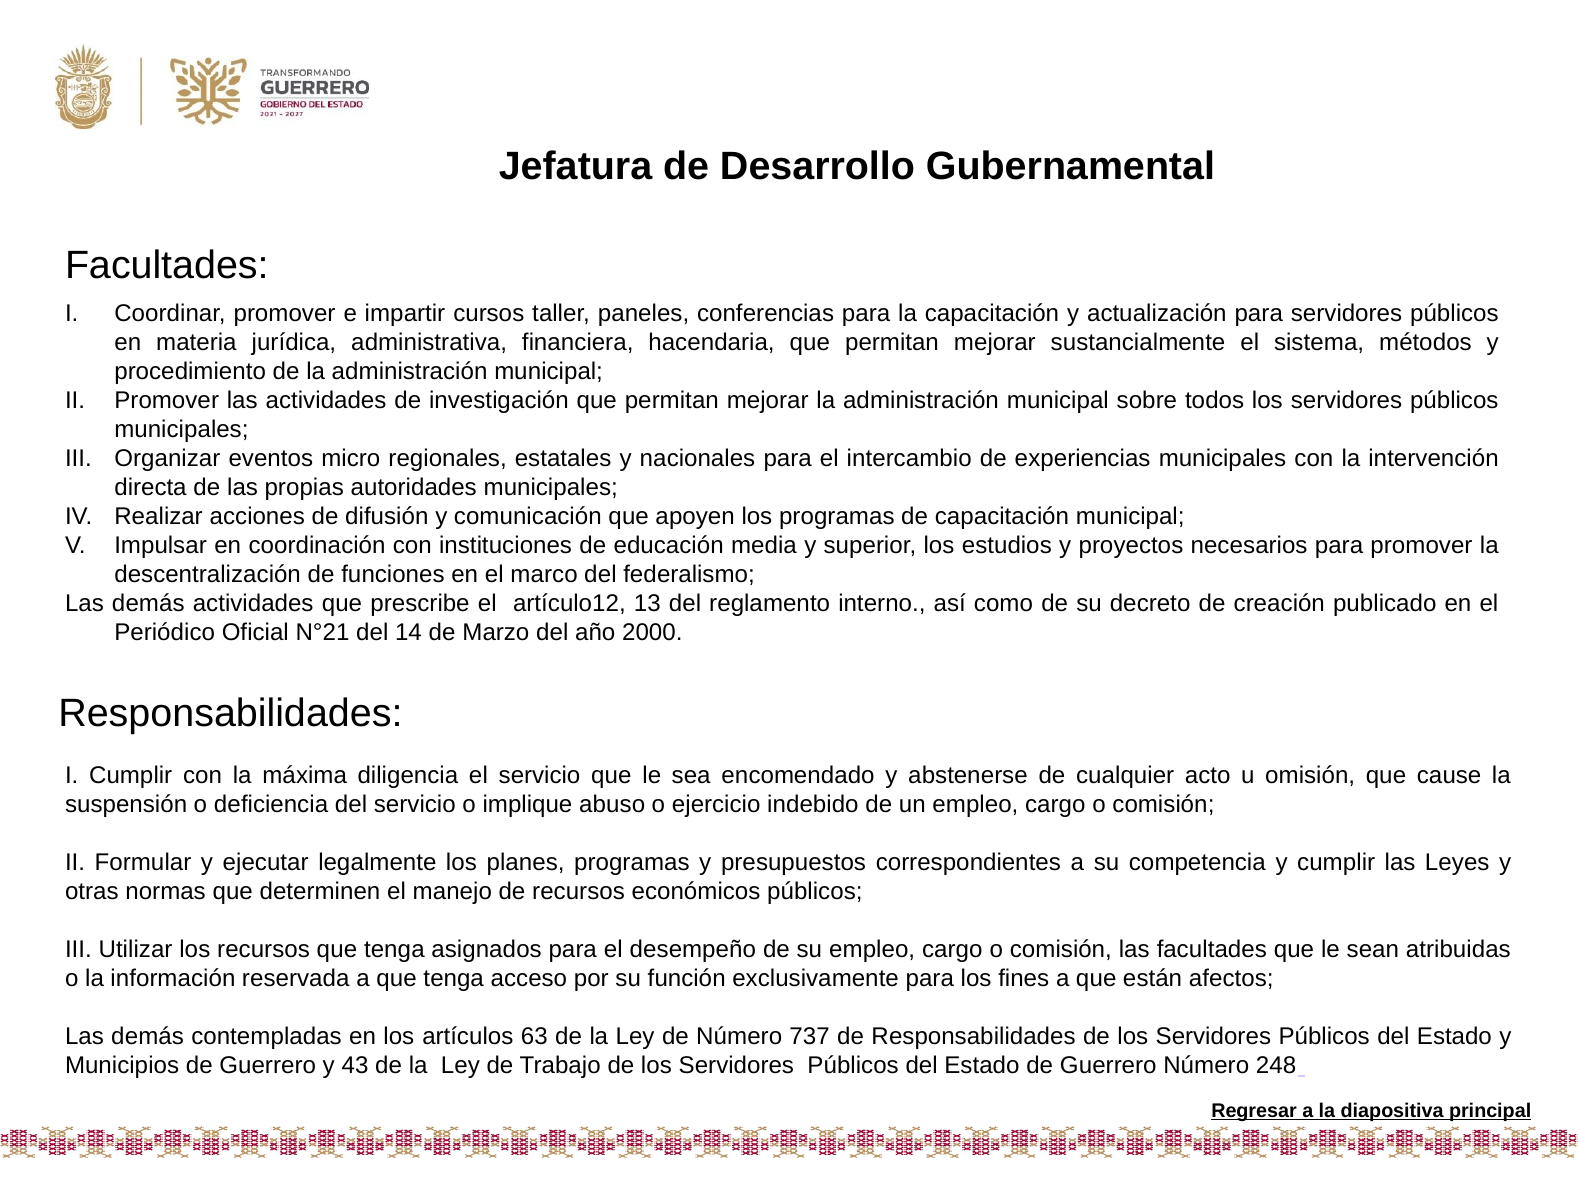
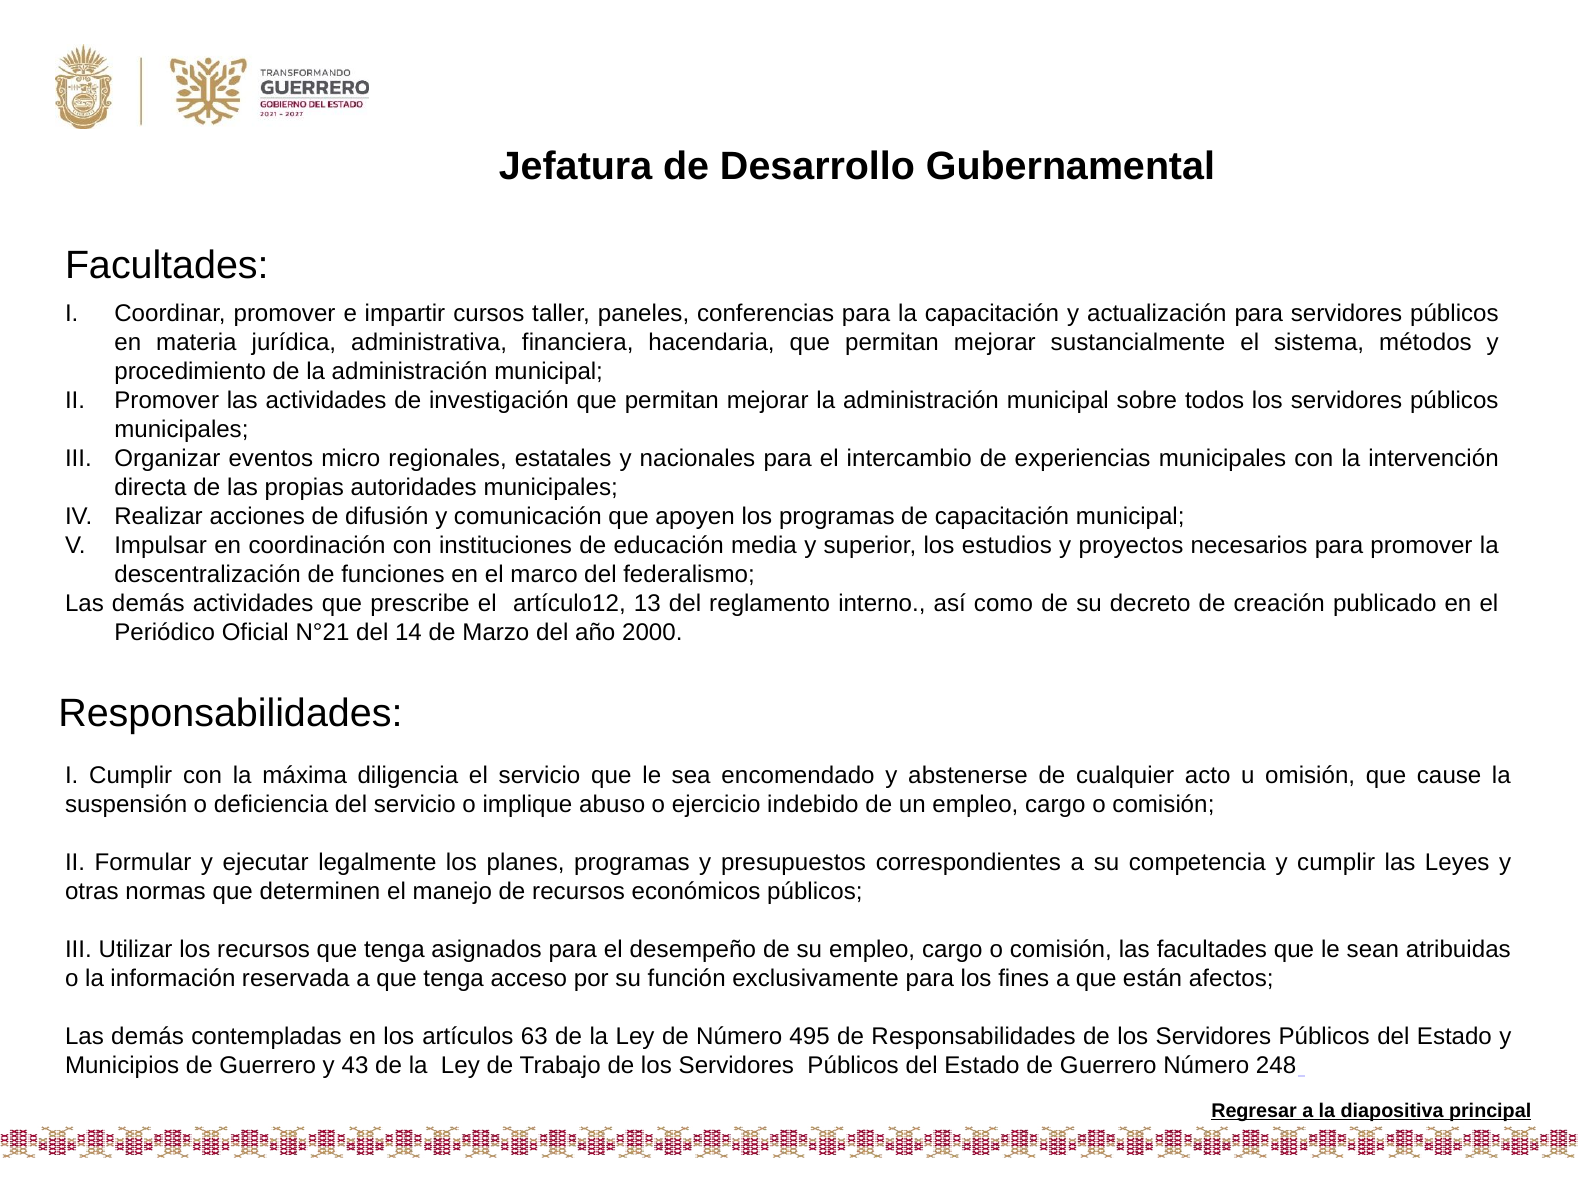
737: 737 -> 495
